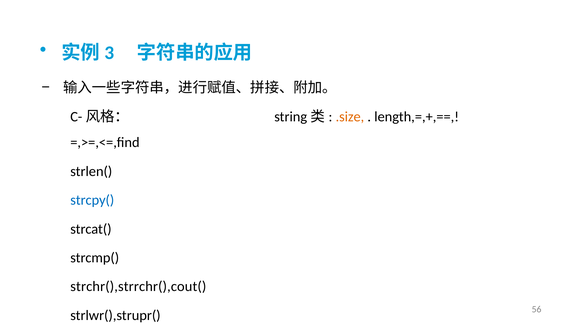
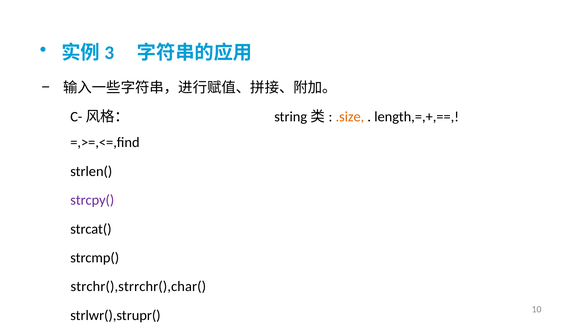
strcpy( colour: blue -> purple
strchr(),strrchr(),cout(: strchr(),strrchr(),cout( -> strchr(),strrchr(),char(
56: 56 -> 10
